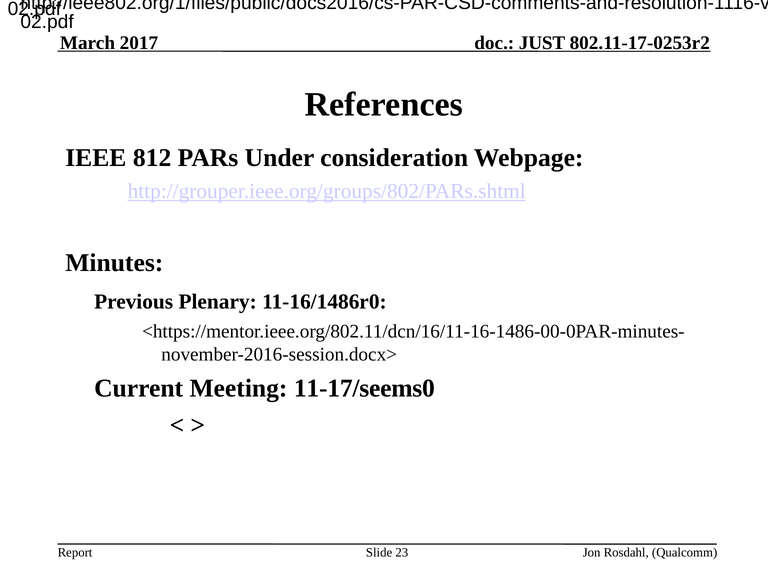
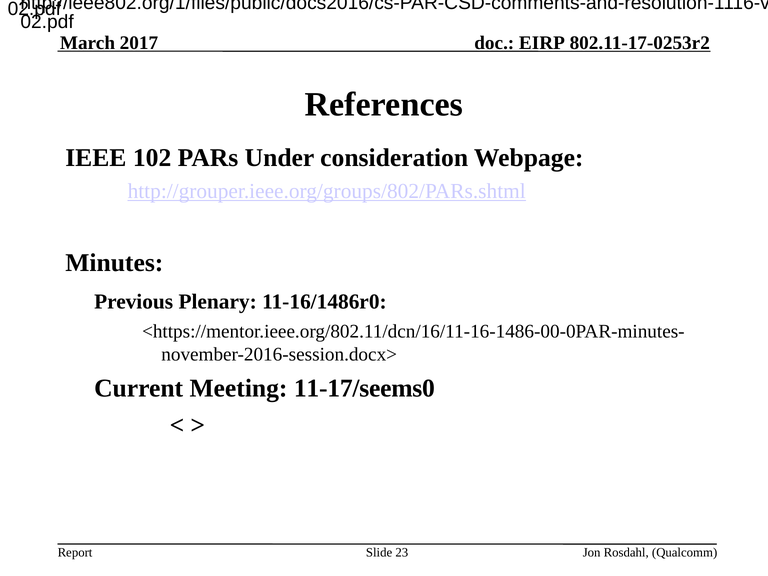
JUST: JUST -> EIRP
812: 812 -> 102
